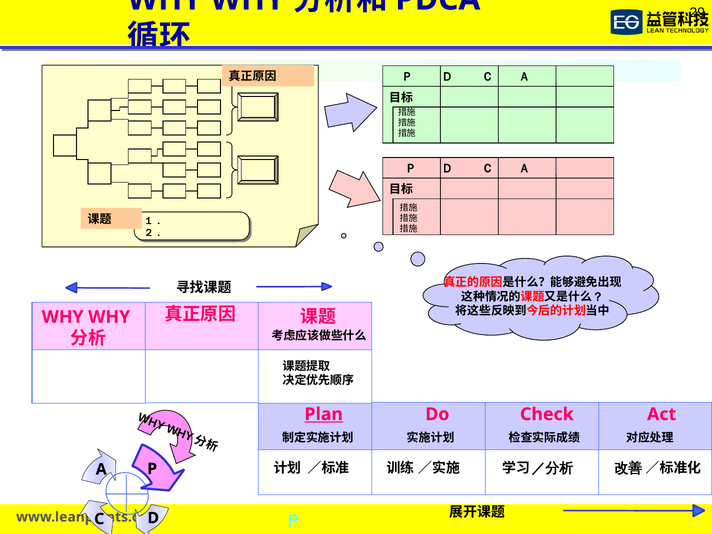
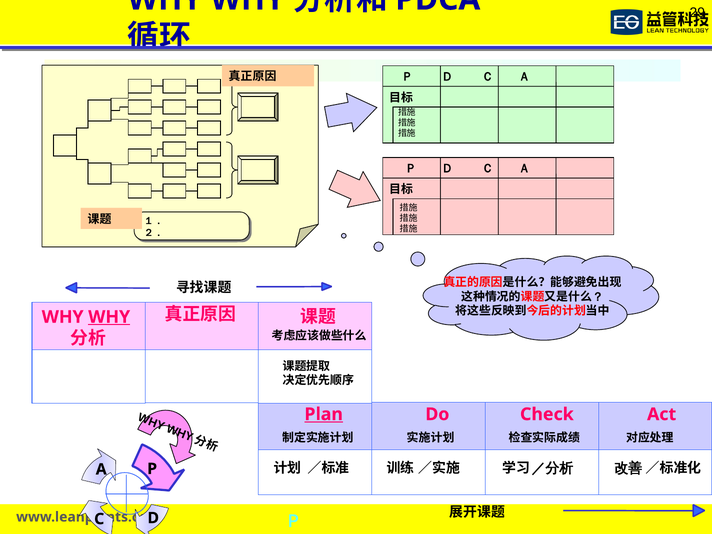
WHY at (109, 317) underline: none -> present
